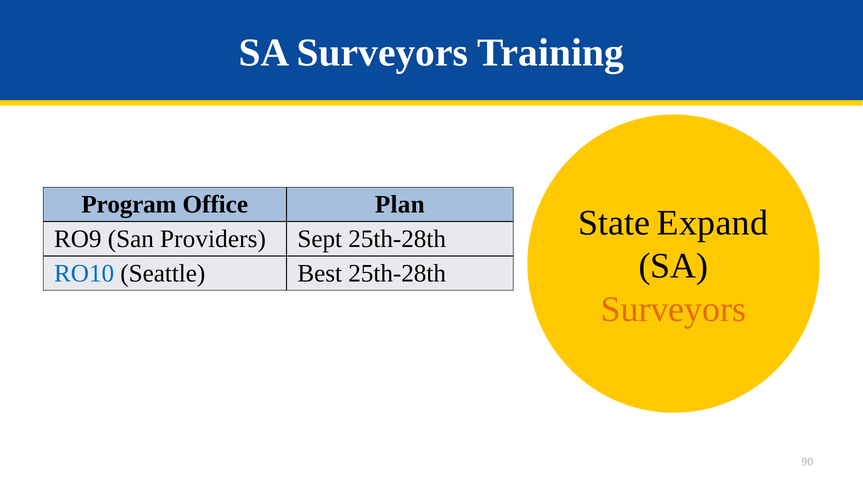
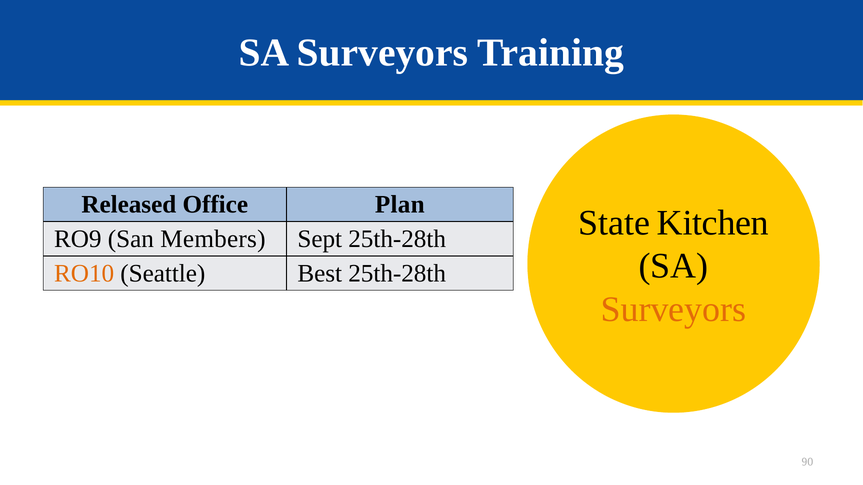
Program: Program -> Released
Expand: Expand -> Kitchen
Providers: Providers -> Members
RO10 colour: blue -> orange
